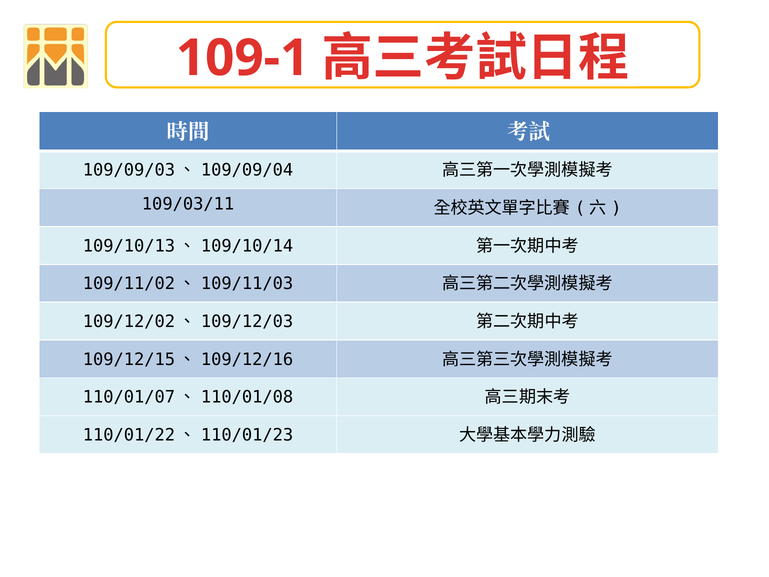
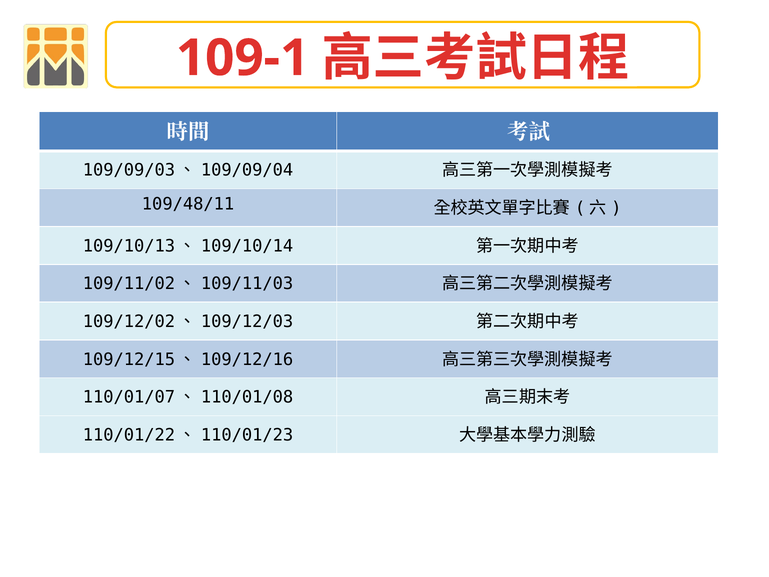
109/03/11: 109/03/11 -> 109/48/11
